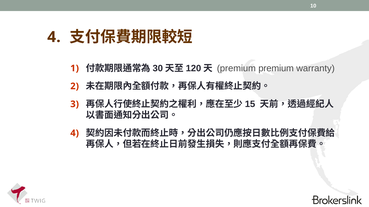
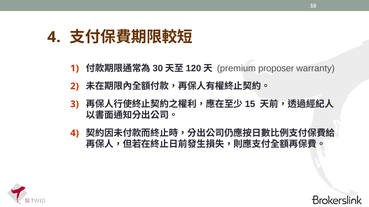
premium premium: premium -> proposer
